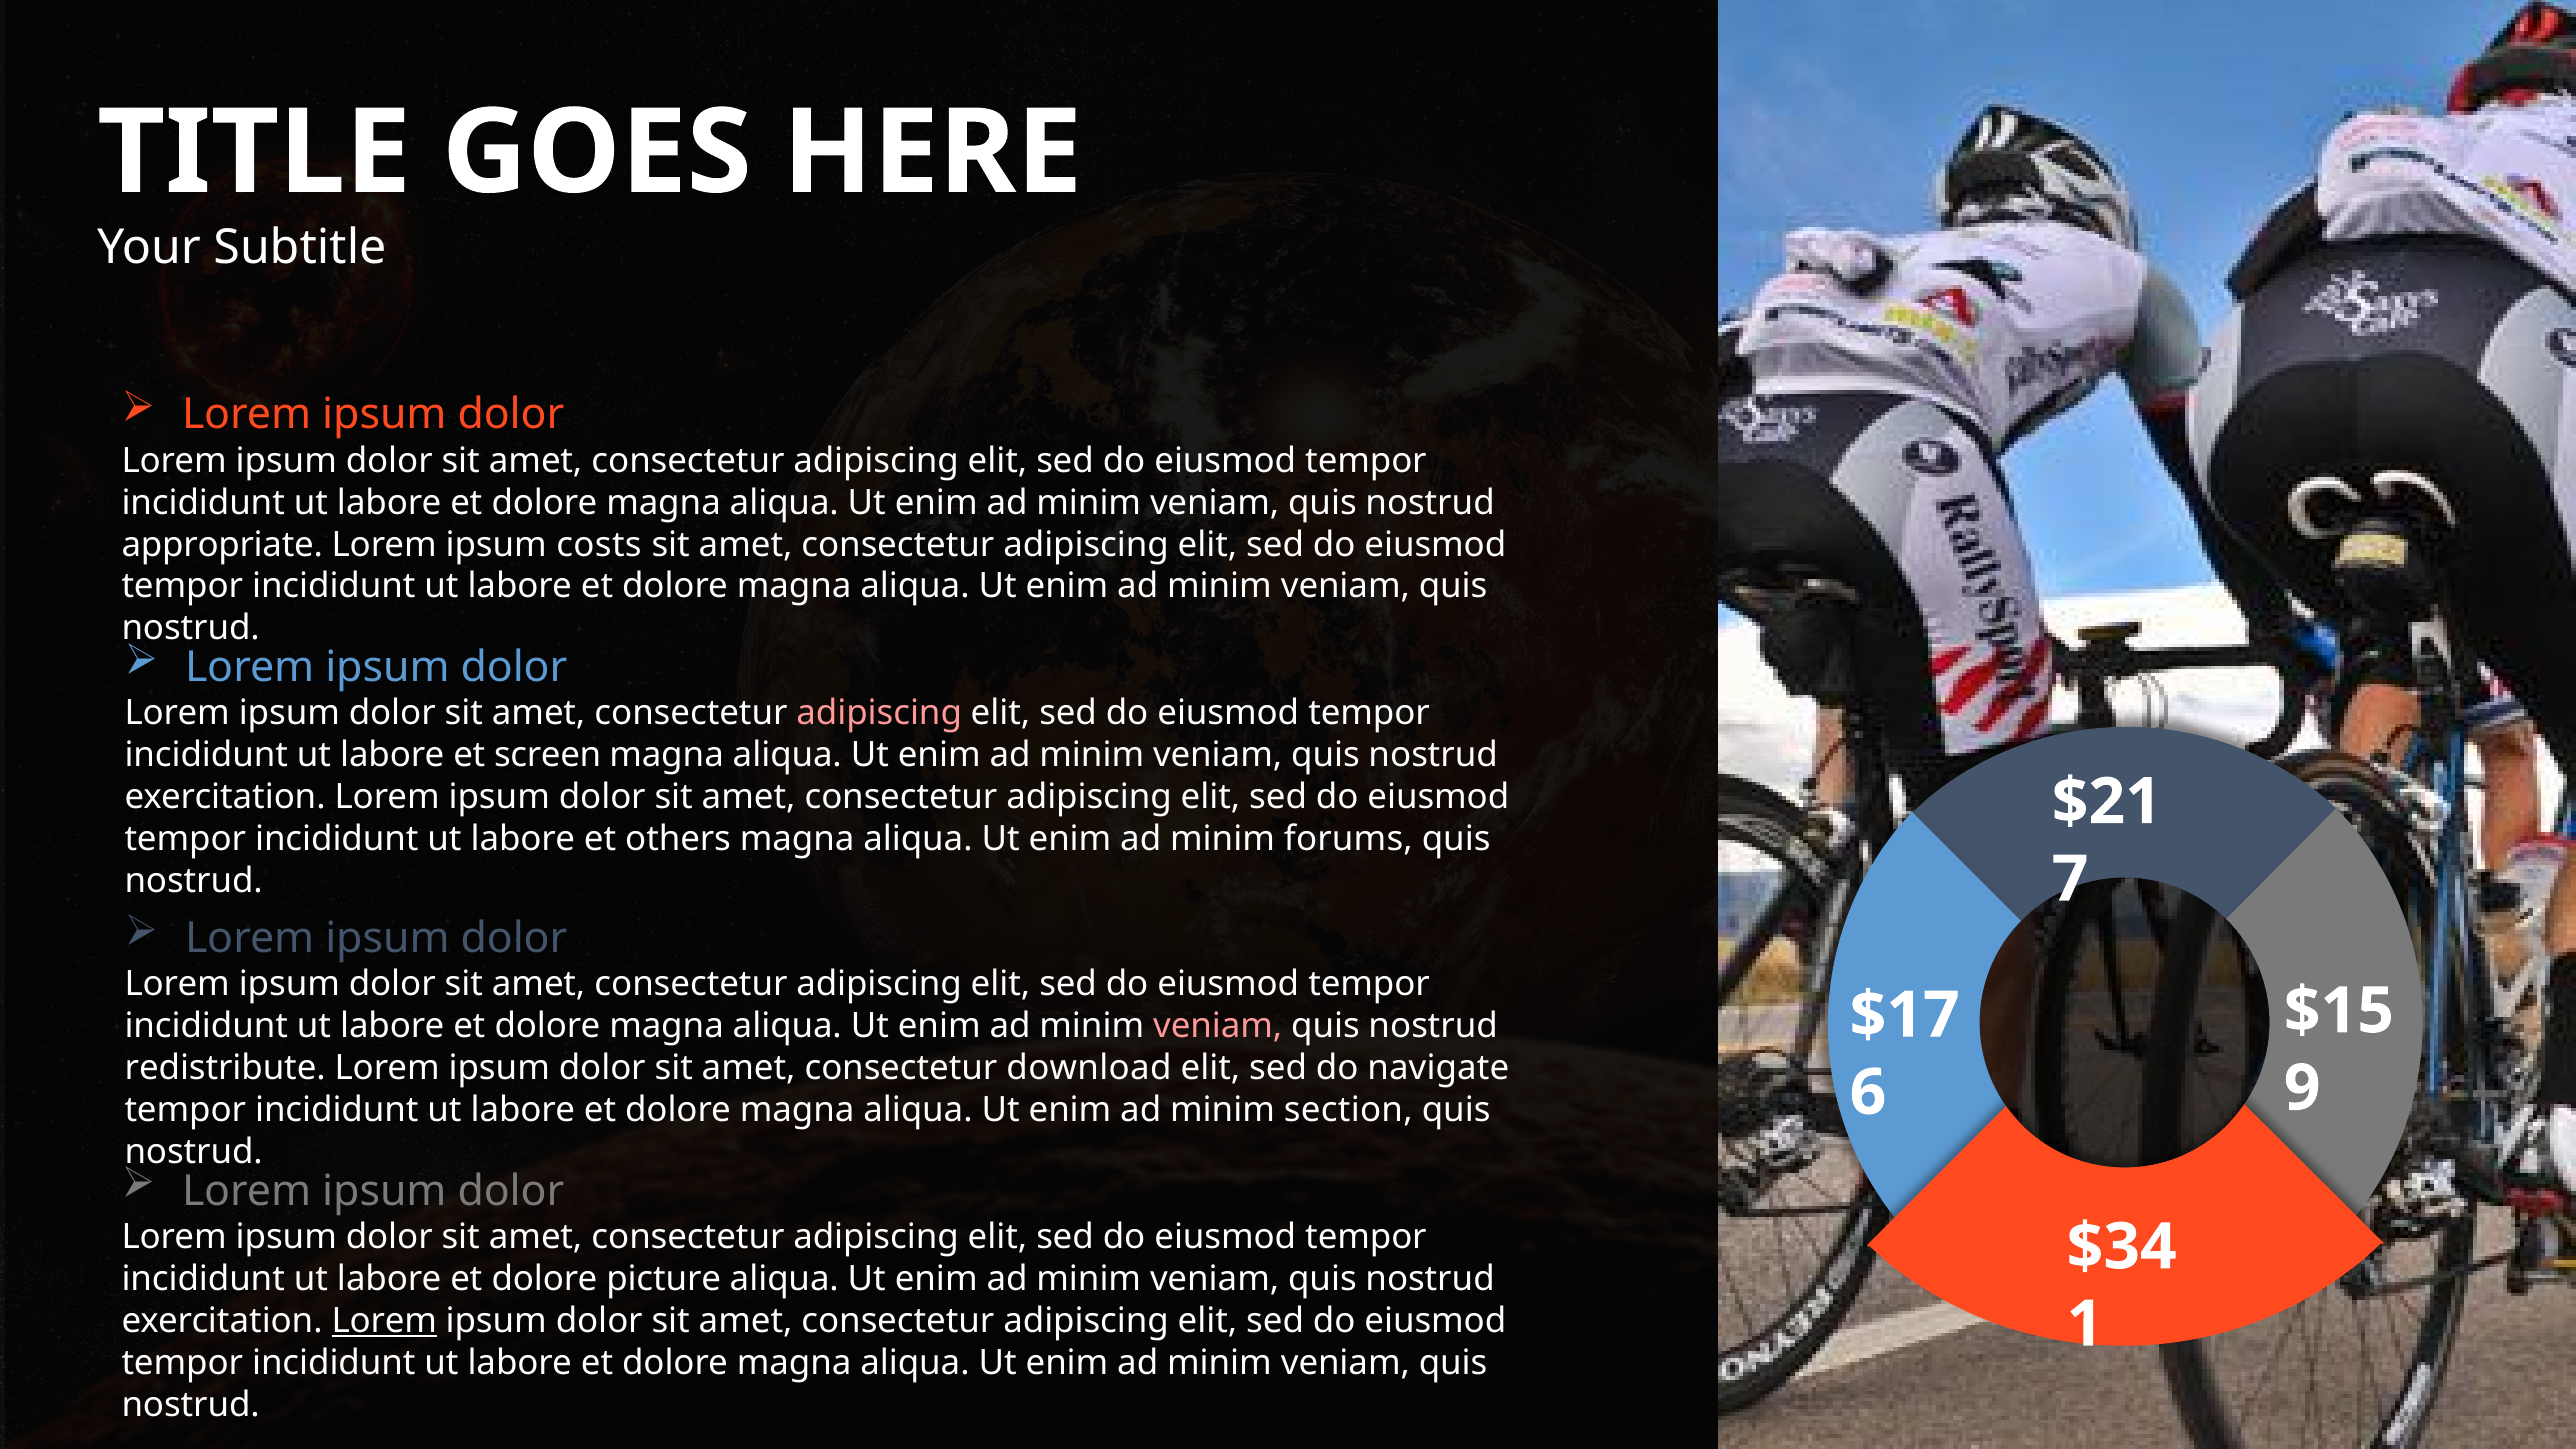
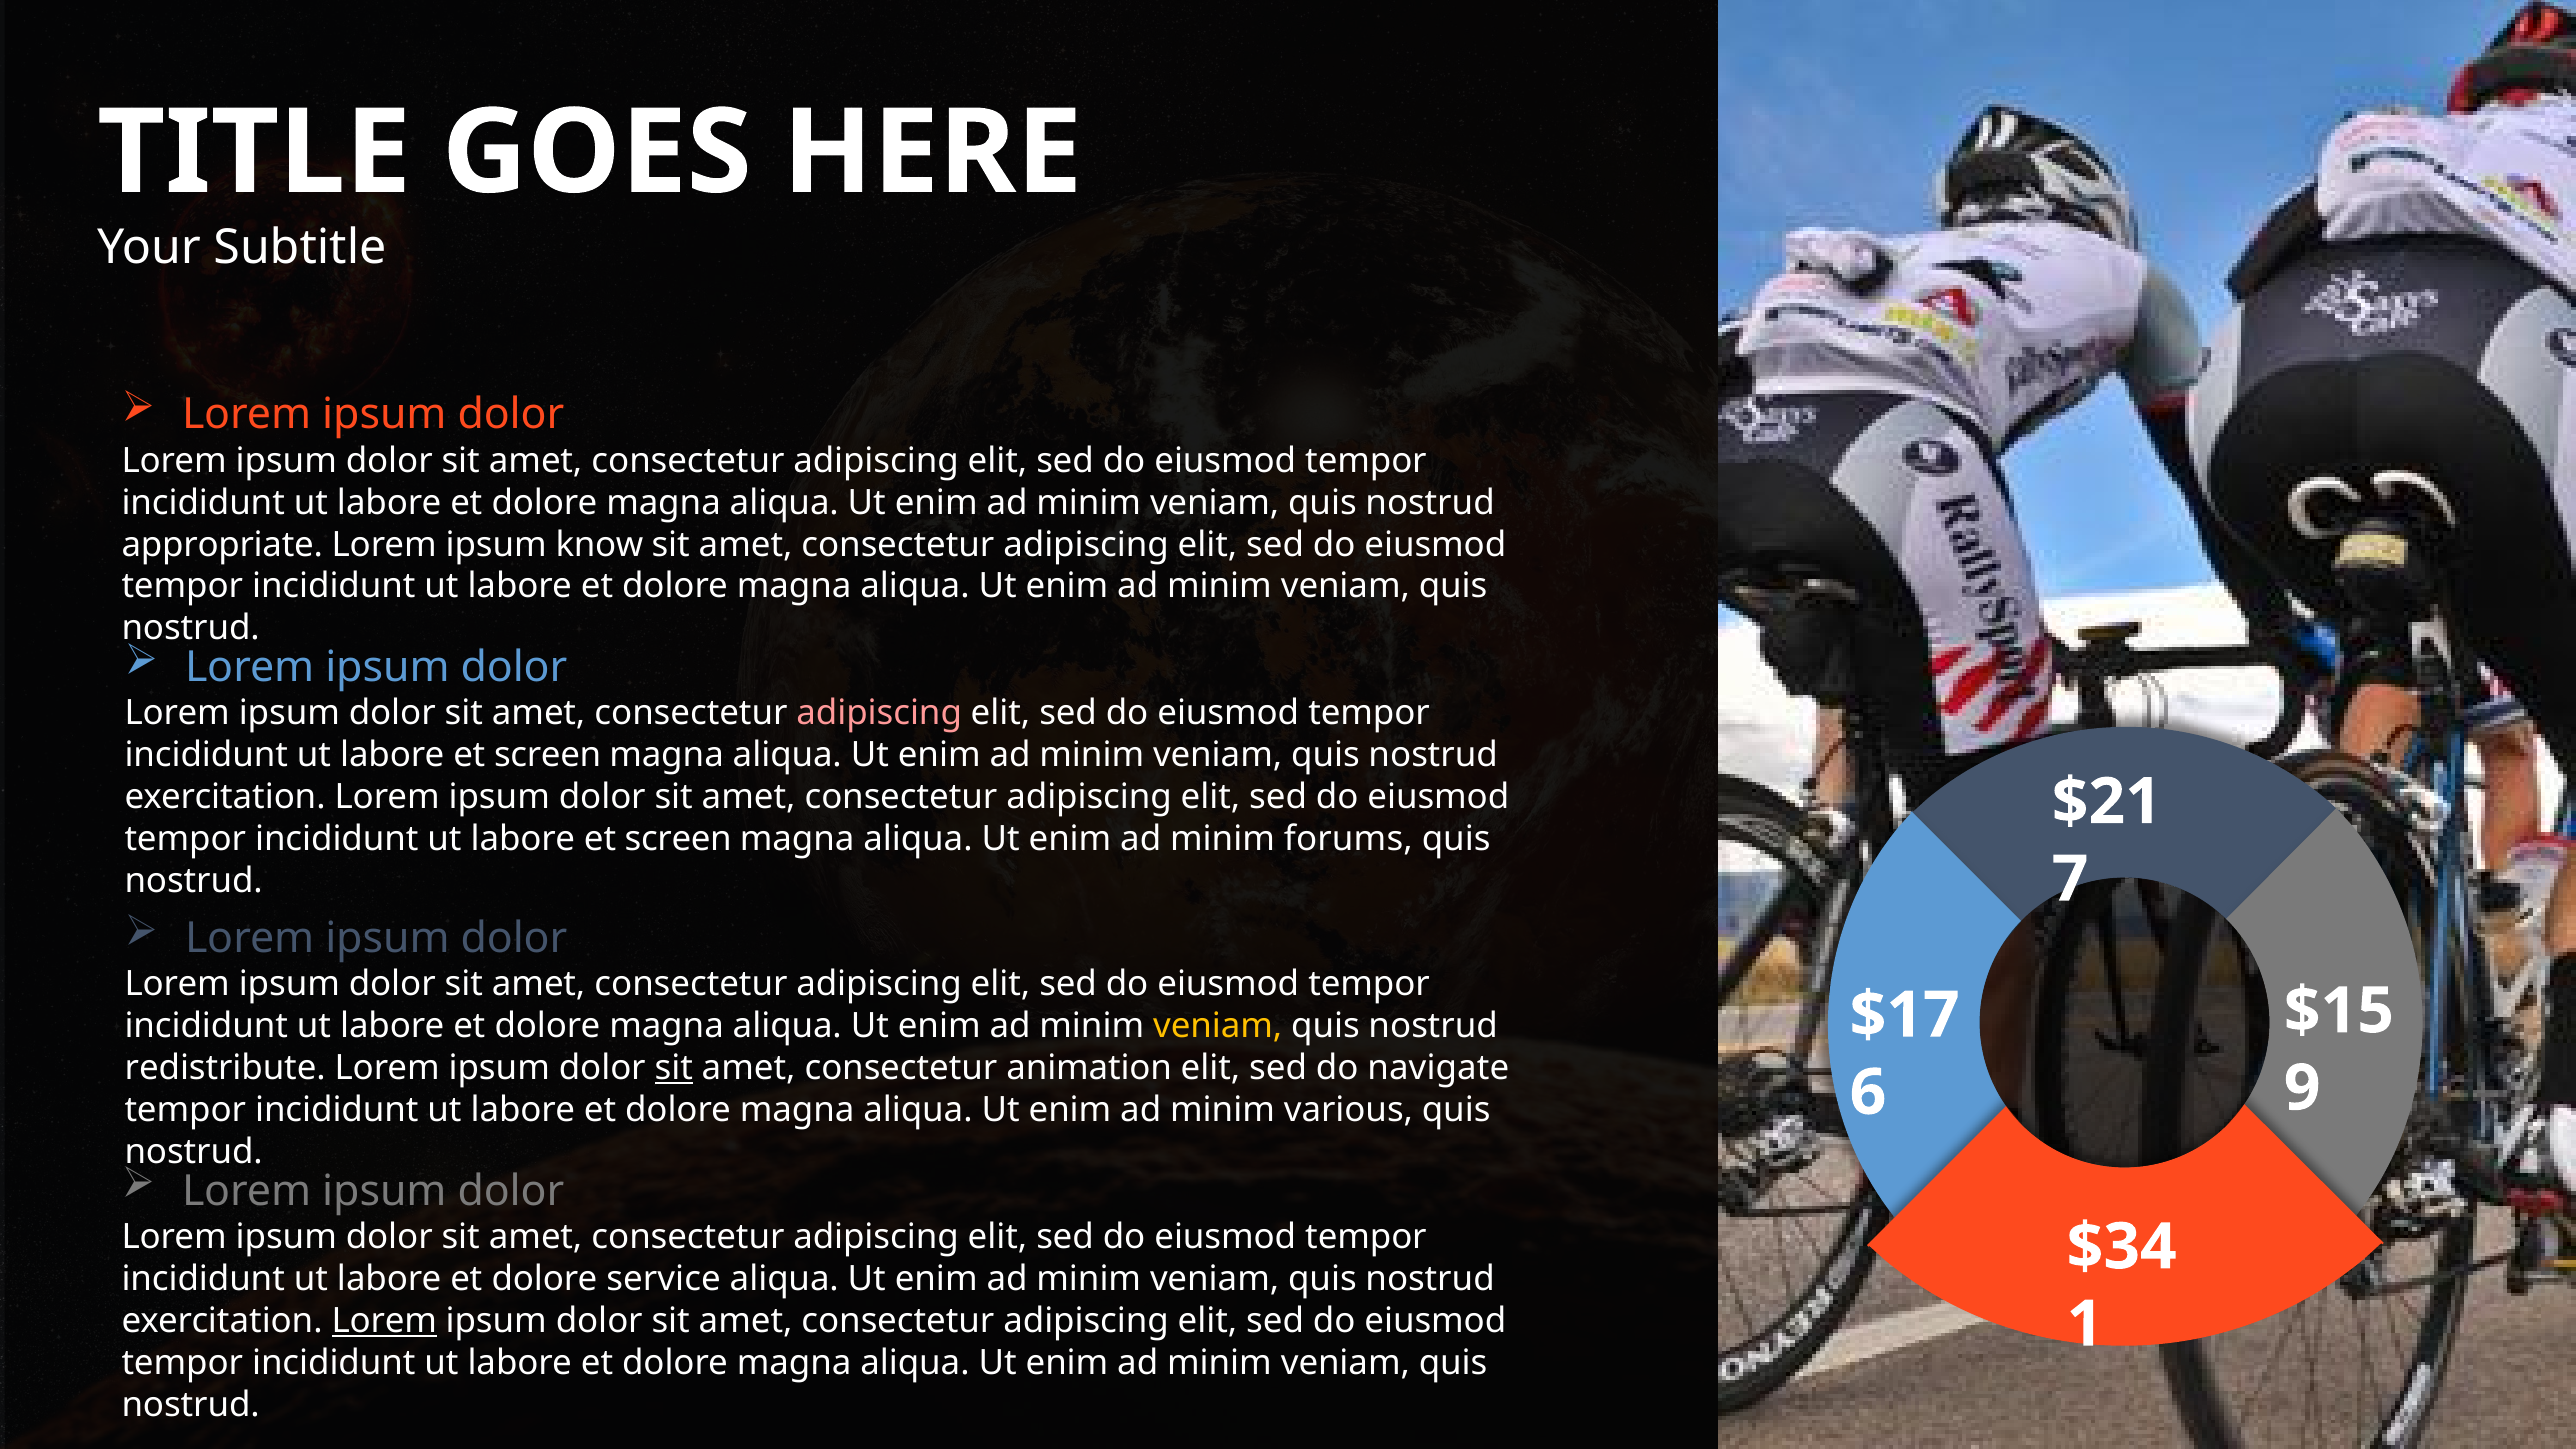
costs: costs -> know
others at (678, 839): others -> screen
veniam at (1218, 1026) colour: pink -> yellow
sit at (674, 1068) underline: none -> present
download: download -> animation
section: section -> various
picture: picture -> service
